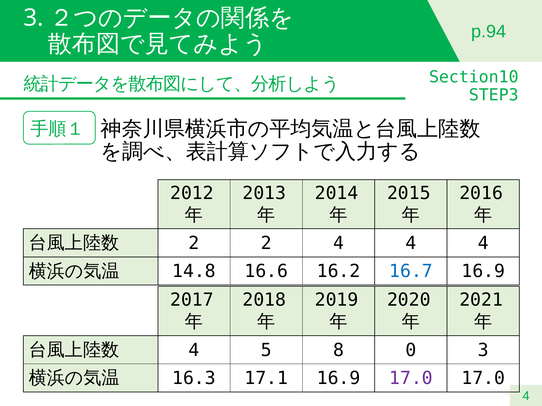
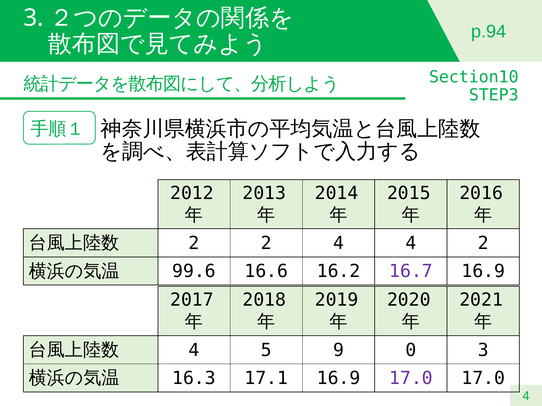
4 4 4: 4 -> 2
14.8: 14.8 -> 99.6
16.7 colour: blue -> purple
8: 8 -> 9
